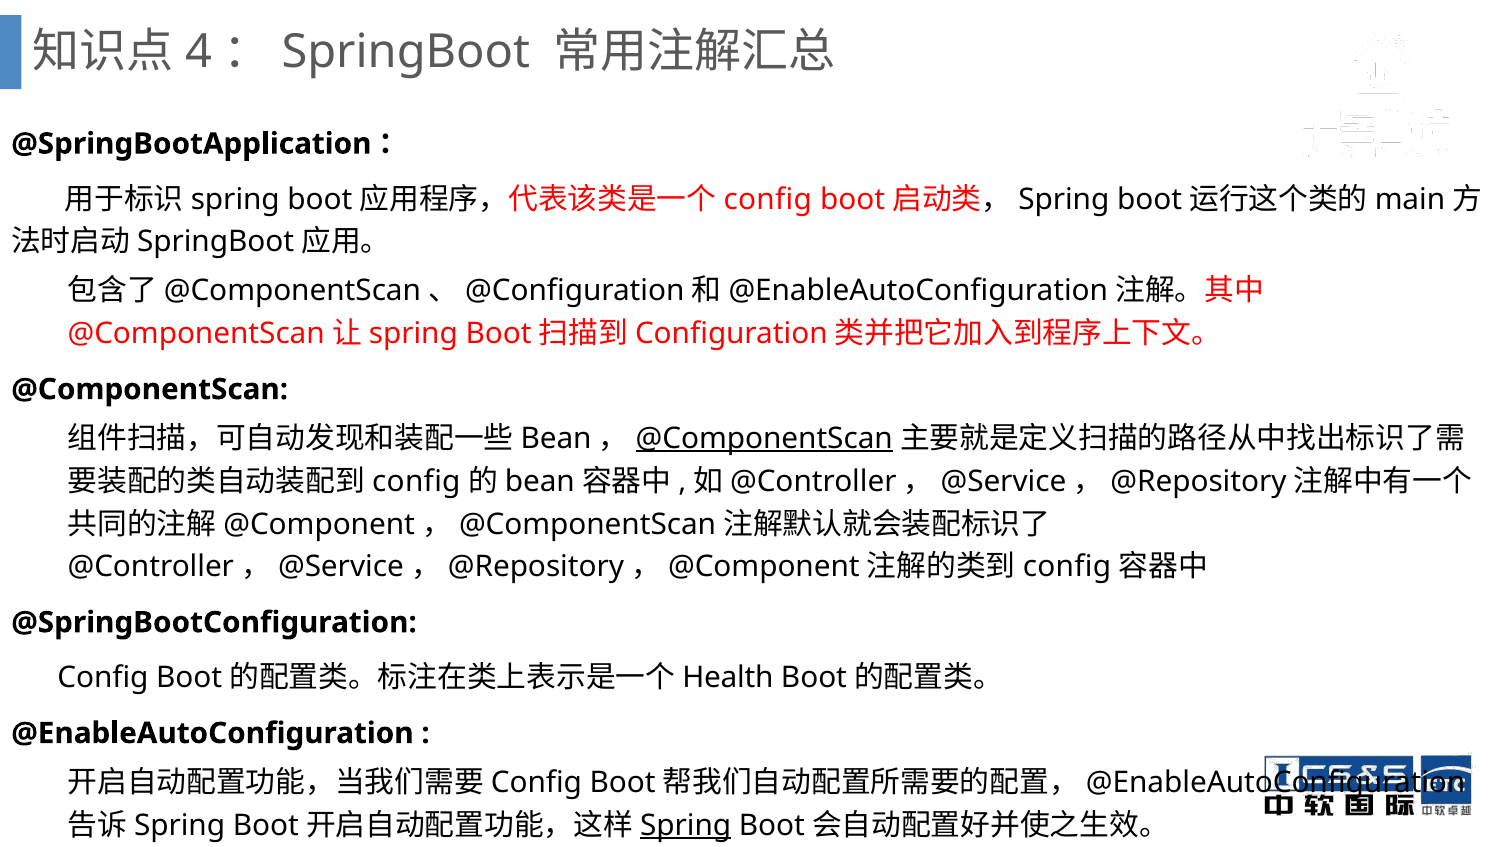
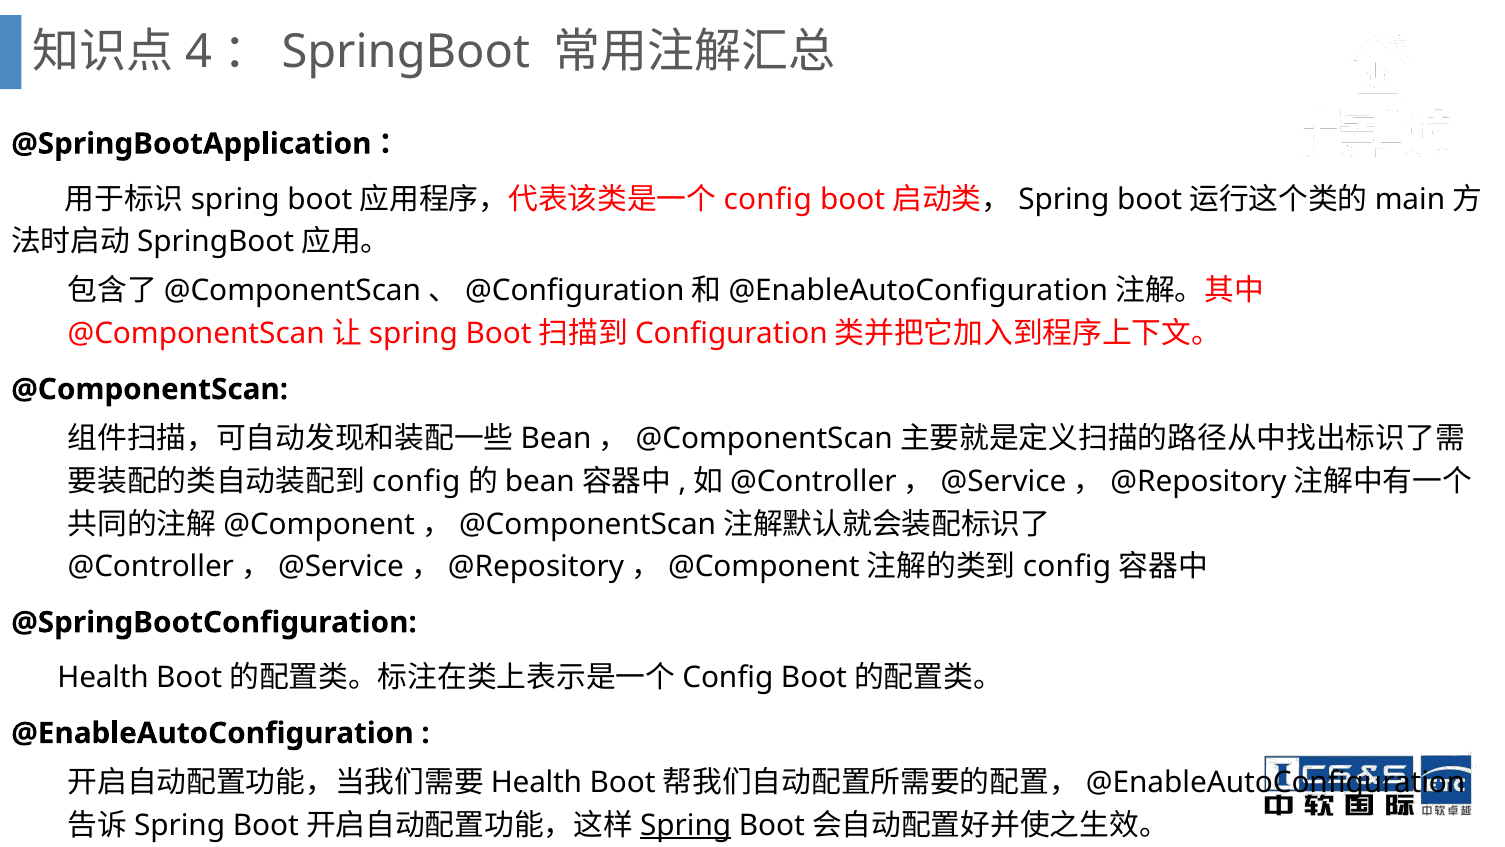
@ComponentScan at (764, 438) underline: present -> none
Config at (103, 678): Config -> Health
Health at (728, 678): Health -> Config
Config at (536, 782): Config -> Health
